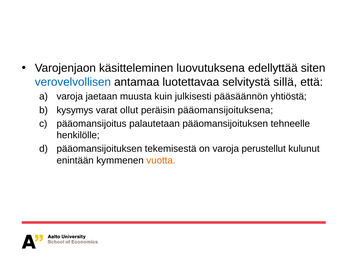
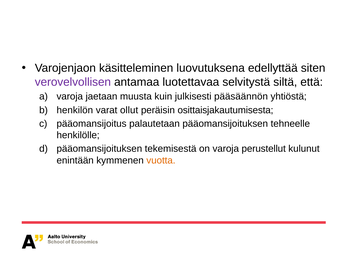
verovelvollisen colour: blue -> purple
sillä: sillä -> siltä
kysymys: kysymys -> henkilön
pääomansijoituksena: pääomansijoituksena -> osittaisjakautumisesta
